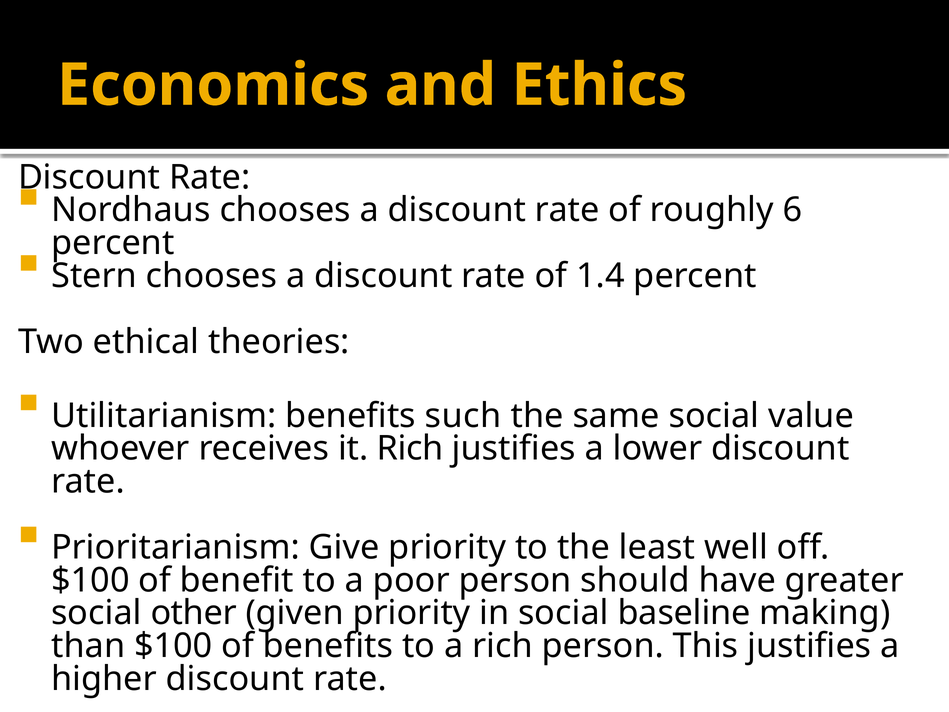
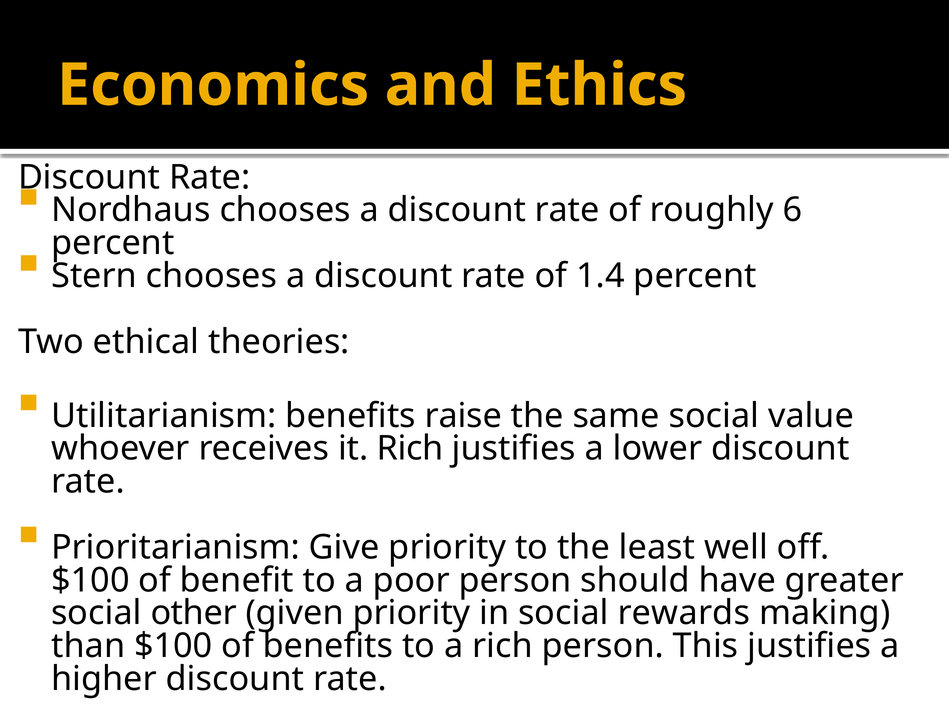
such: such -> raise
baseline: baseline -> rewards
